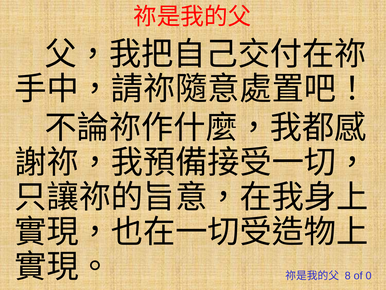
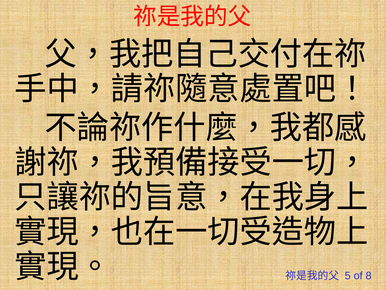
8: 8 -> 5
0: 0 -> 8
